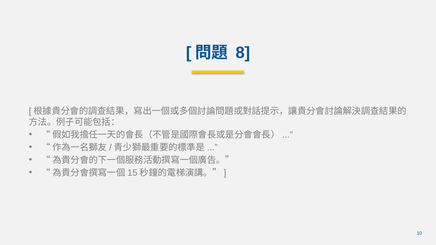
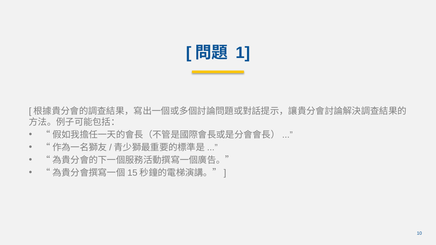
8: 8 -> 1
